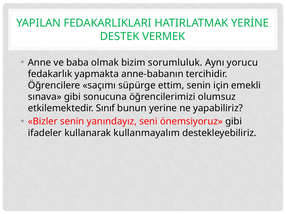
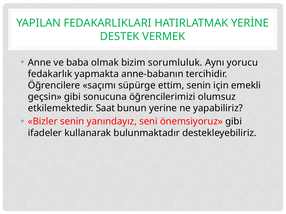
sınava: sınava -> geçsin
Sınıf: Sınıf -> Saat
kullanmayalım: kullanmayalım -> bulunmaktadır
